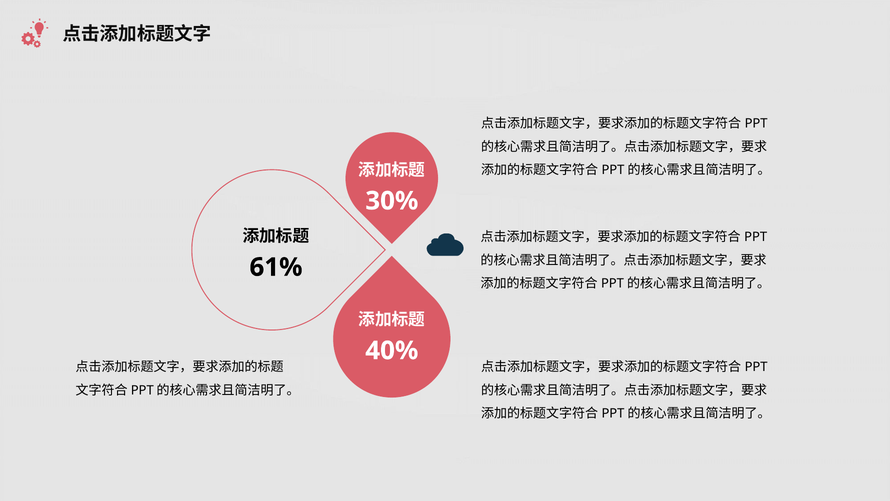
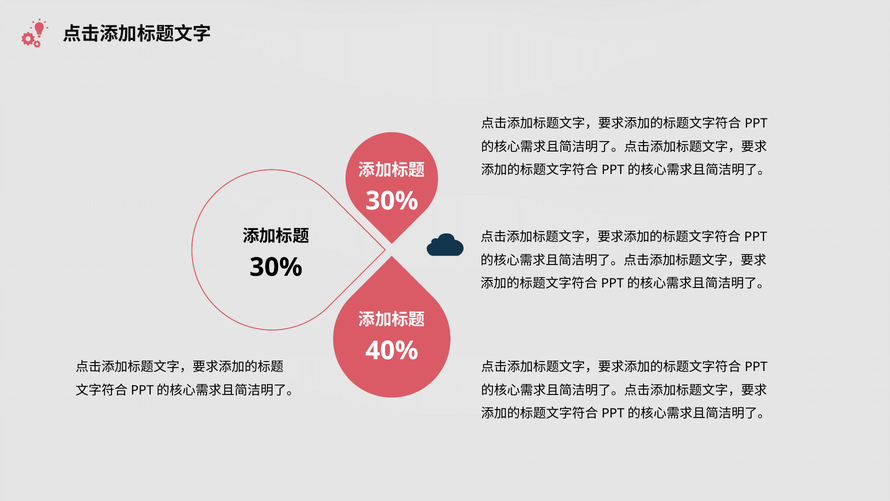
61% at (276, 267): 61% -> 30%
